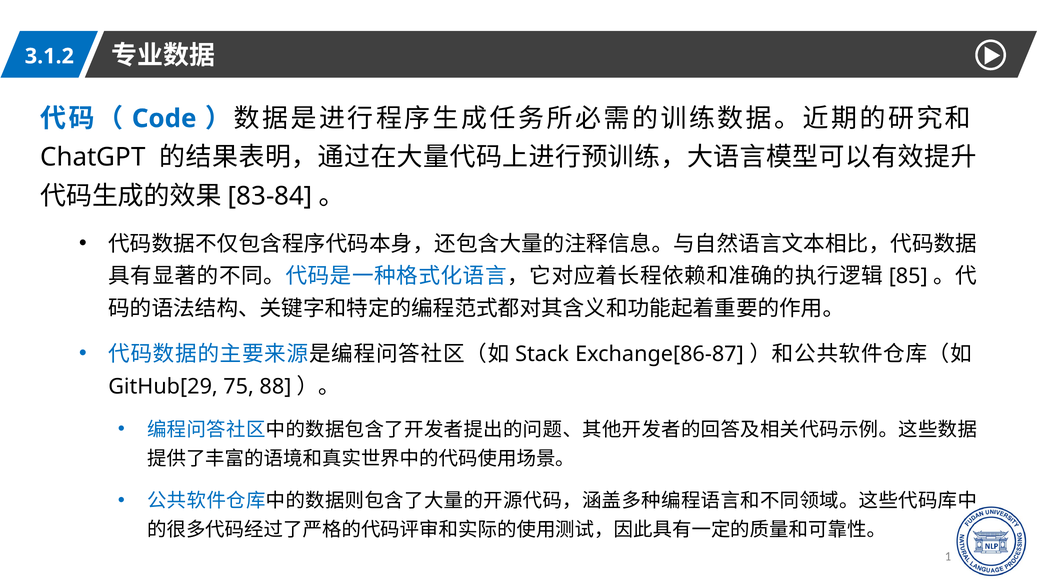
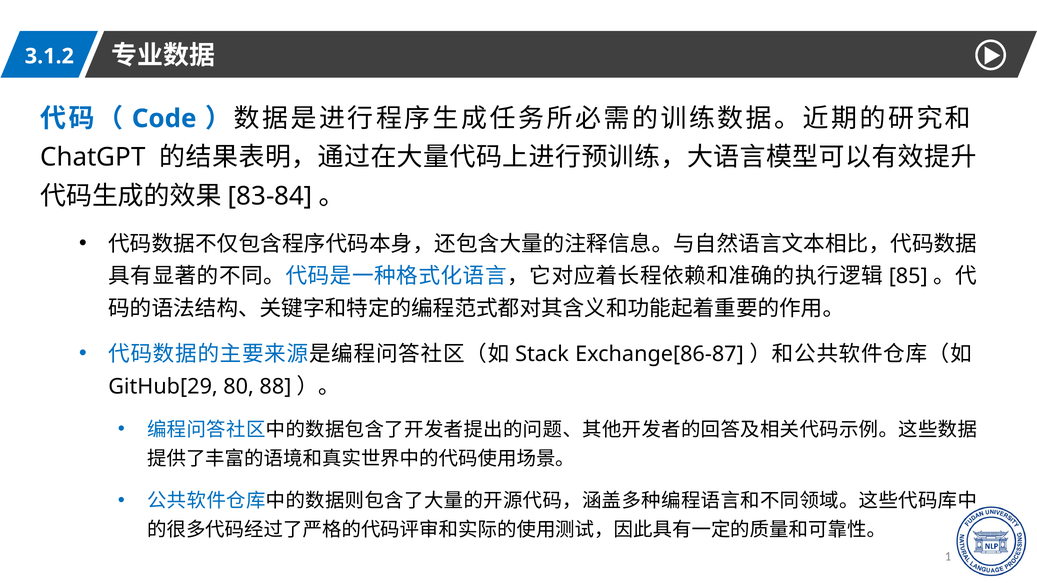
75: 75 -> 80
